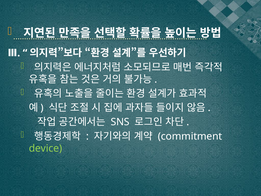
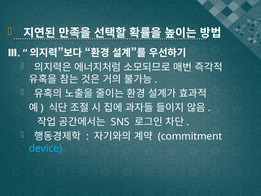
device colour: light green -> light blue
